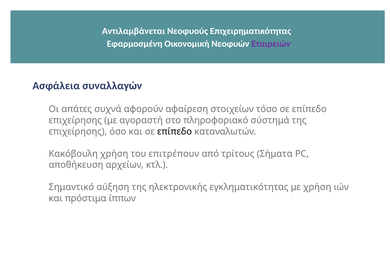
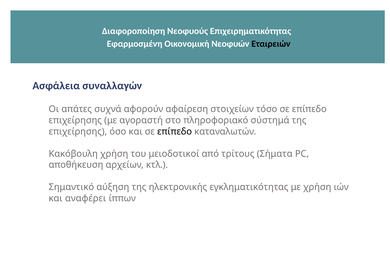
Αντιλαμβάνεται: Αντιλαμβάνεται -> Διαφοροποίηση
Εταιρειών colour: purple -> black
επιτρέπουν: επιτρέπουν -> μειοδοτικοί
πρόστιμα: πρόστιμα -> αναφέρει
